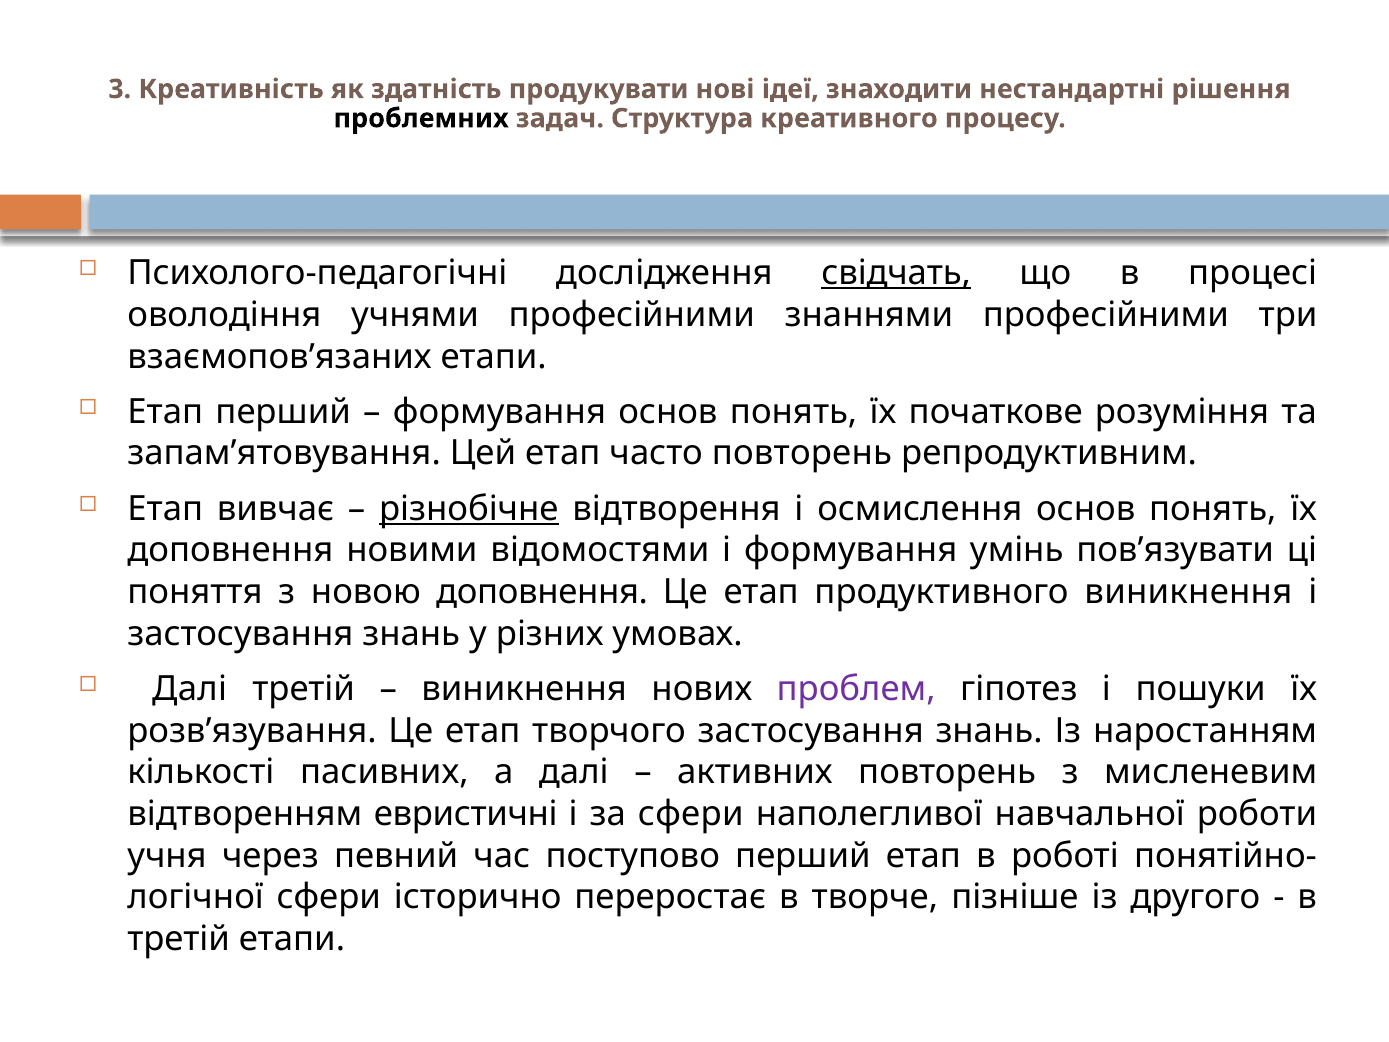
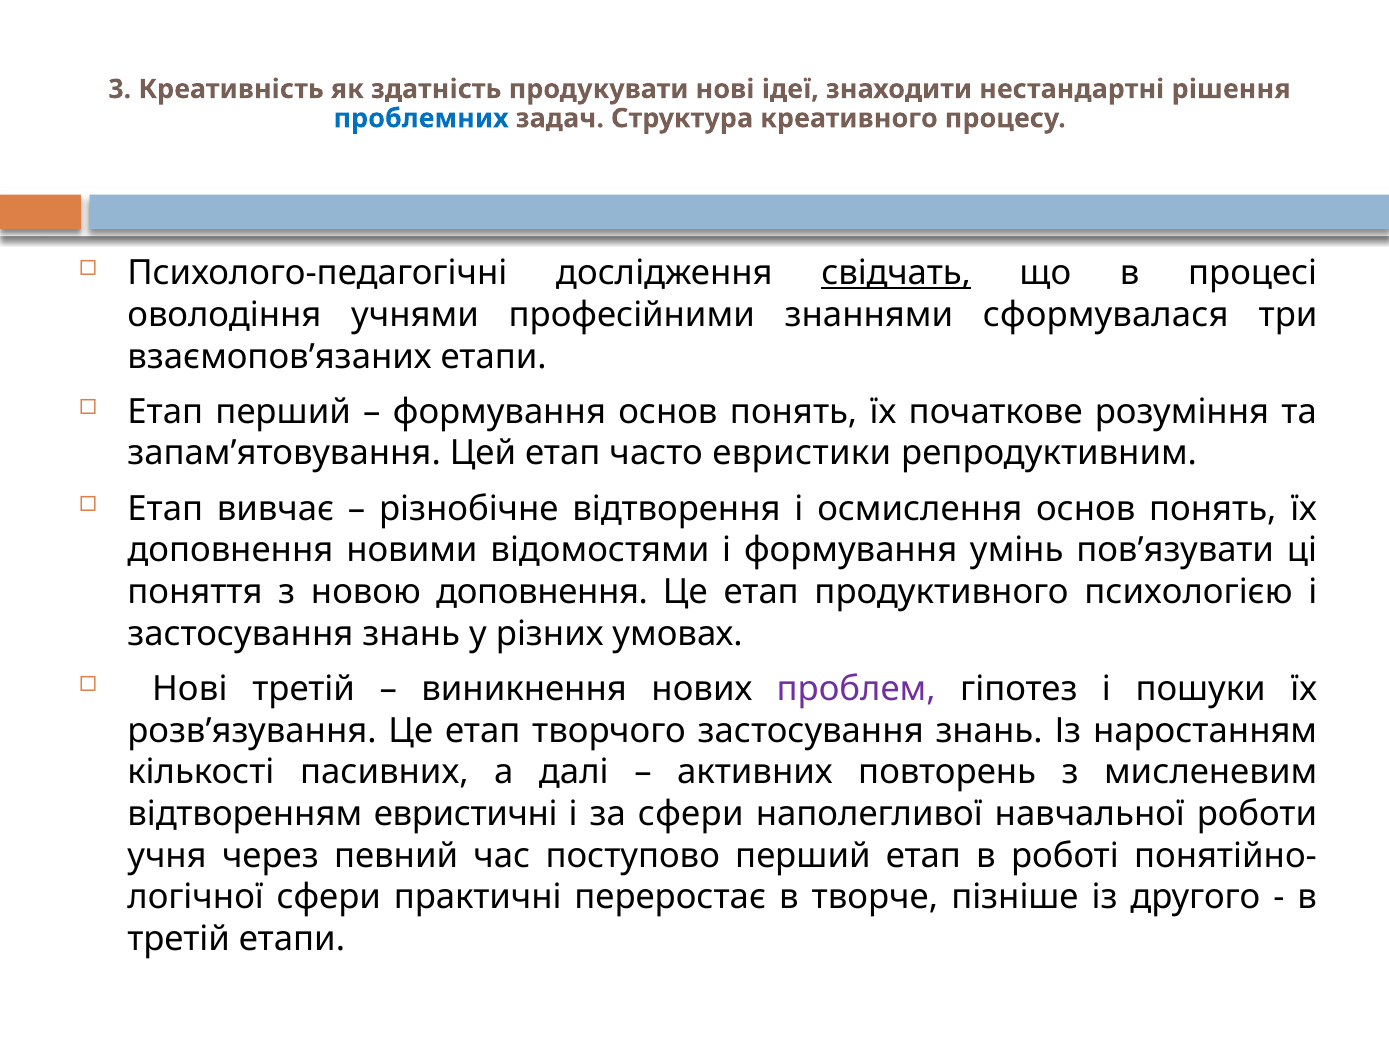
проблемних colour: black -> blue
знаннями професійними: професійними -> сформувалася
часто повторень: повторень -> евристики
різнобічне underline: present -> none
продуктивного виникнення: виникнення -> психологією
Далі at (190, 689): Далі -> Нові
історично: історично -> практичні
